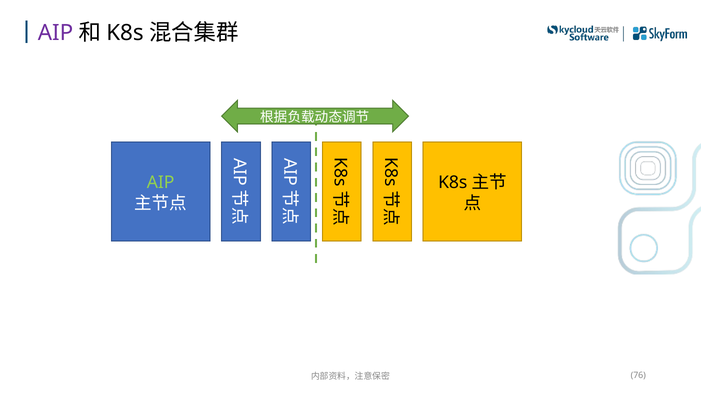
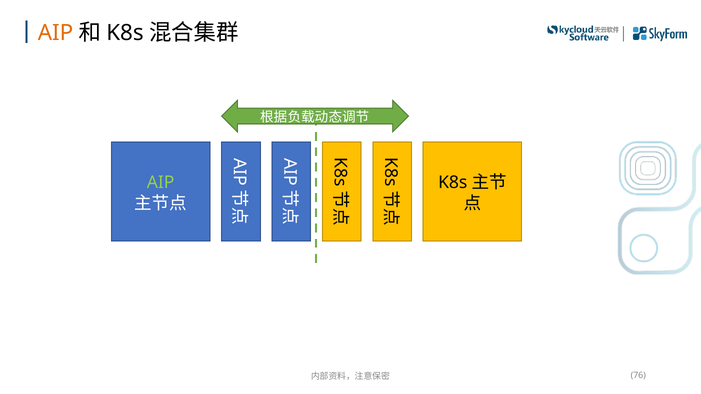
AIP at (55, 33) colour: purple -> orange
